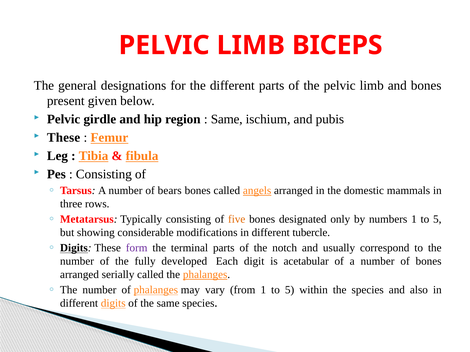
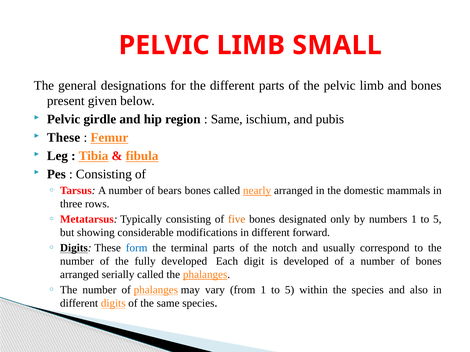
BICEPS: BICEPS -> SMALL
angels: angels -> nearly
tubercle: tubercle -> forward
form colour: purple -> blue
is acetabular: acetabular -> developed
